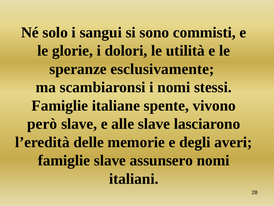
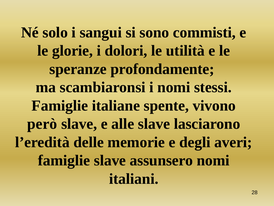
esclusivamente: esclusivamente -> profondamente
